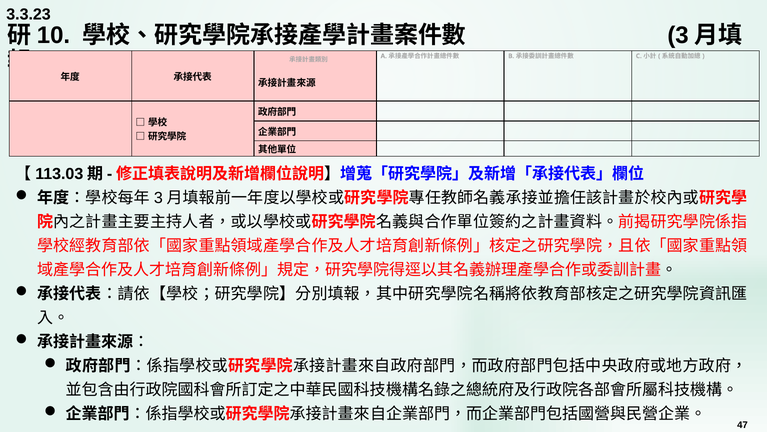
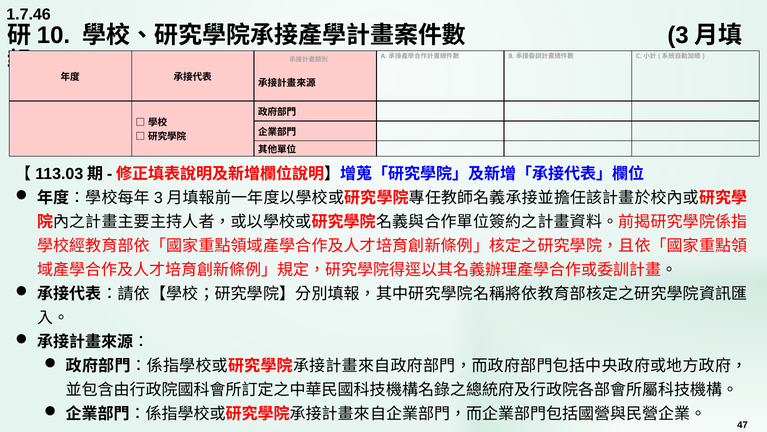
3.3.23: 3.3.23 -> 1.7.46
